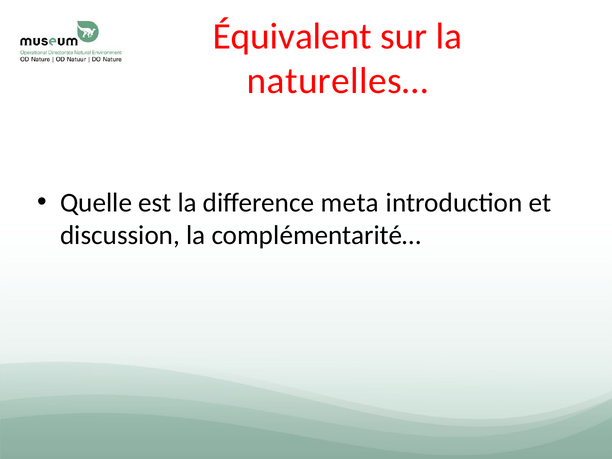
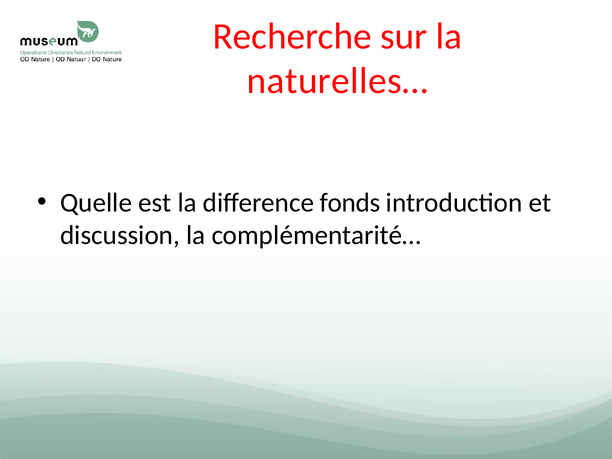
Équivalent: Équivalent -> Recherche
meta: meta -> fonds
